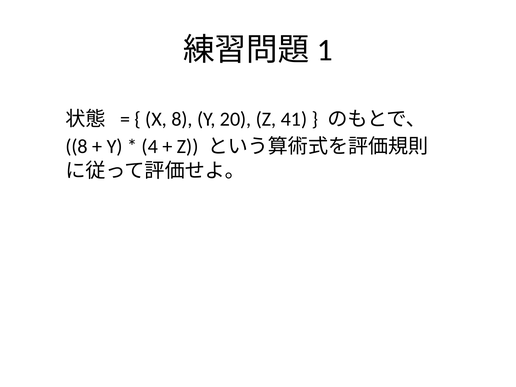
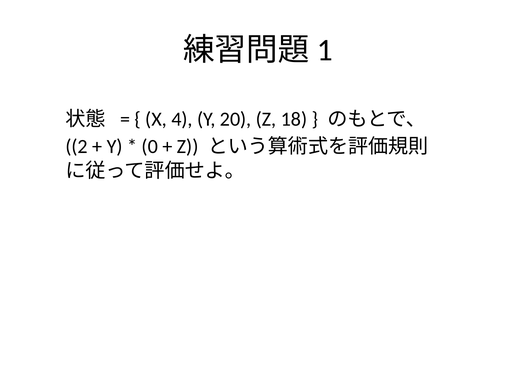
X 8: 8 -> 4
41: 41 -> 18
8 at (77, 147): 8 -> 2
4: 4 -> 0
